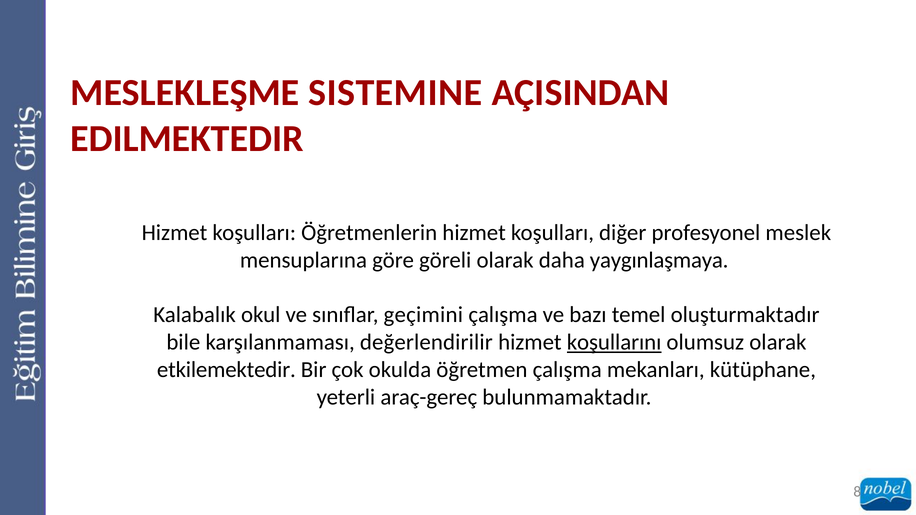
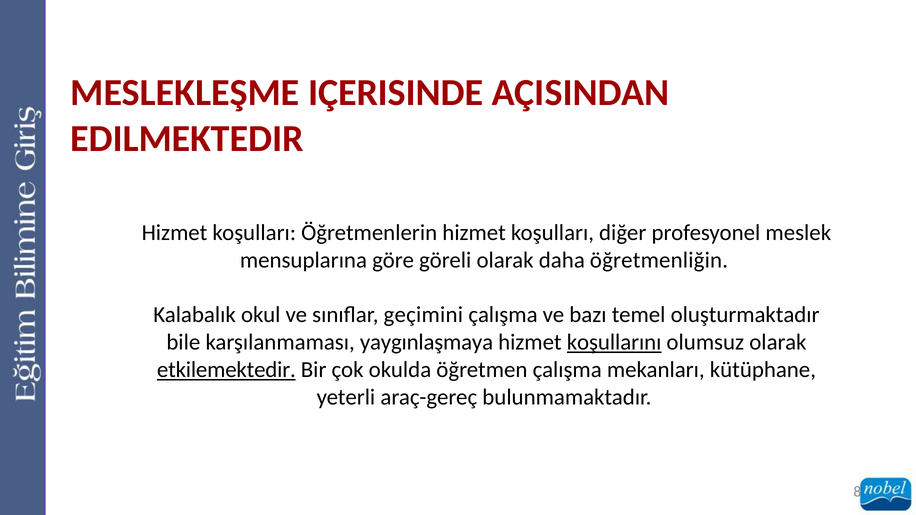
SISTEMINE: SISTEMINE -> IÇERISINDE
yaygınlaşmaya: yaygınlaşmaya -> öğretmenliğin
değerlendirilir: değerlendirilir -> yaygınlaşmaya
etkilemektedir underline: none -> present
